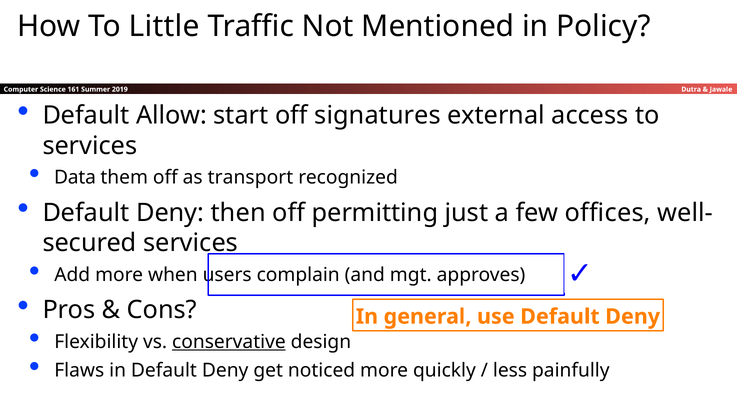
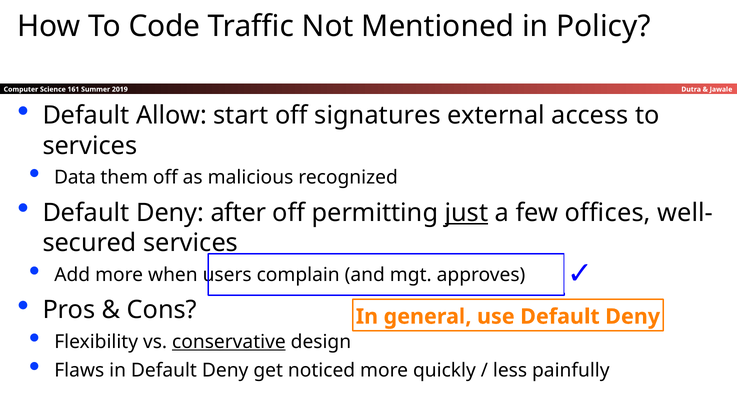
Little: Little -> Code
transport: transport -> malicious
then: then -> after
just underline: none -> present
